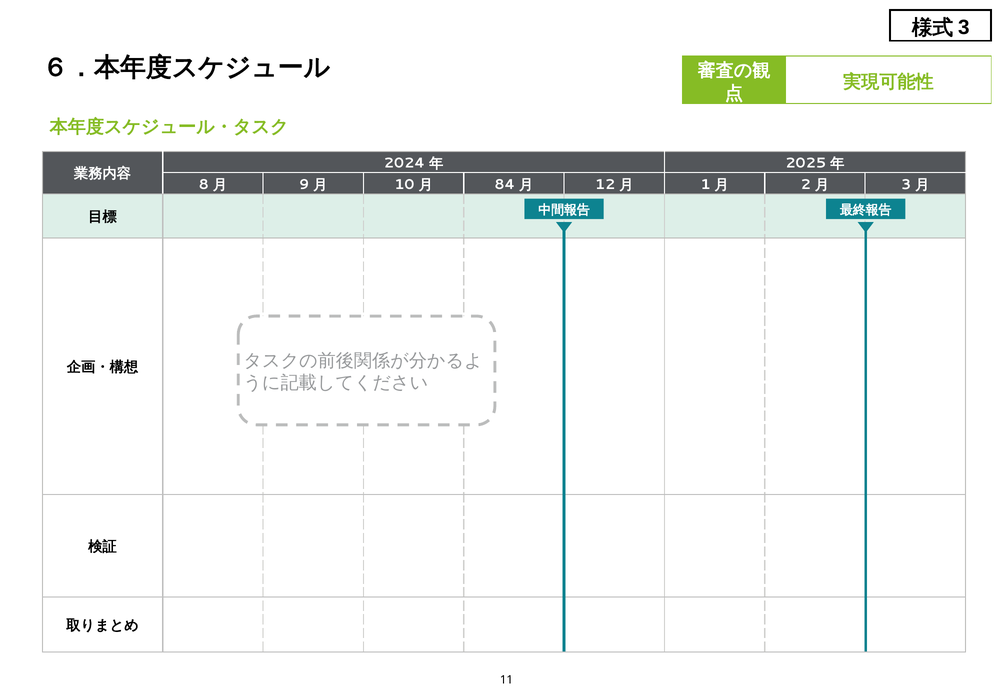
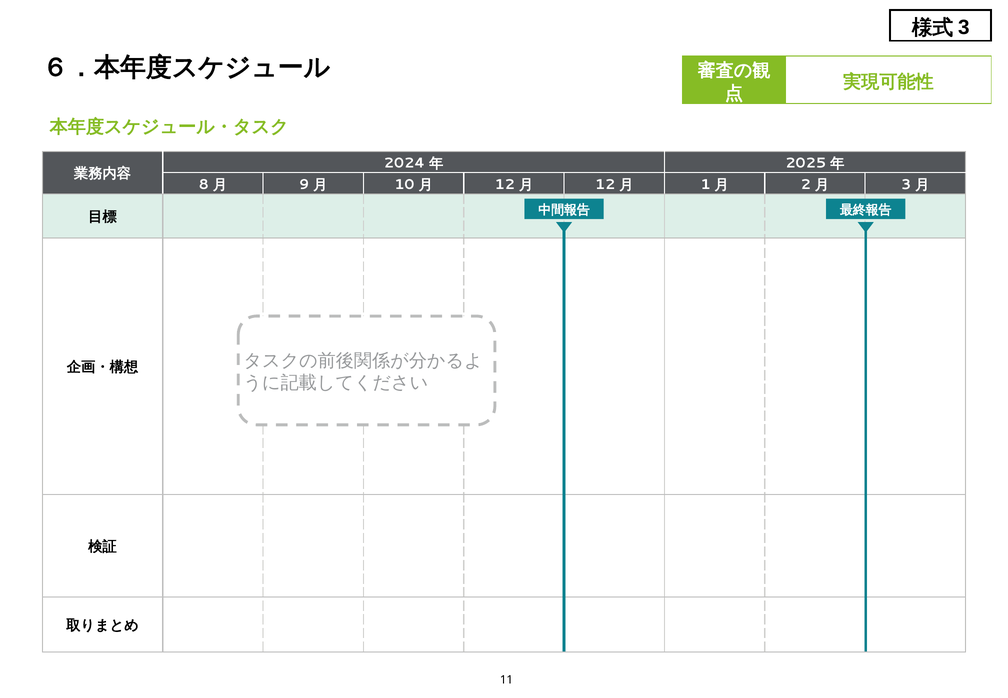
84 at (505, 185): 84 -> 12
